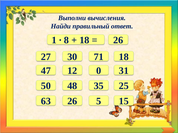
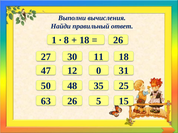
71: 71 -> 11
